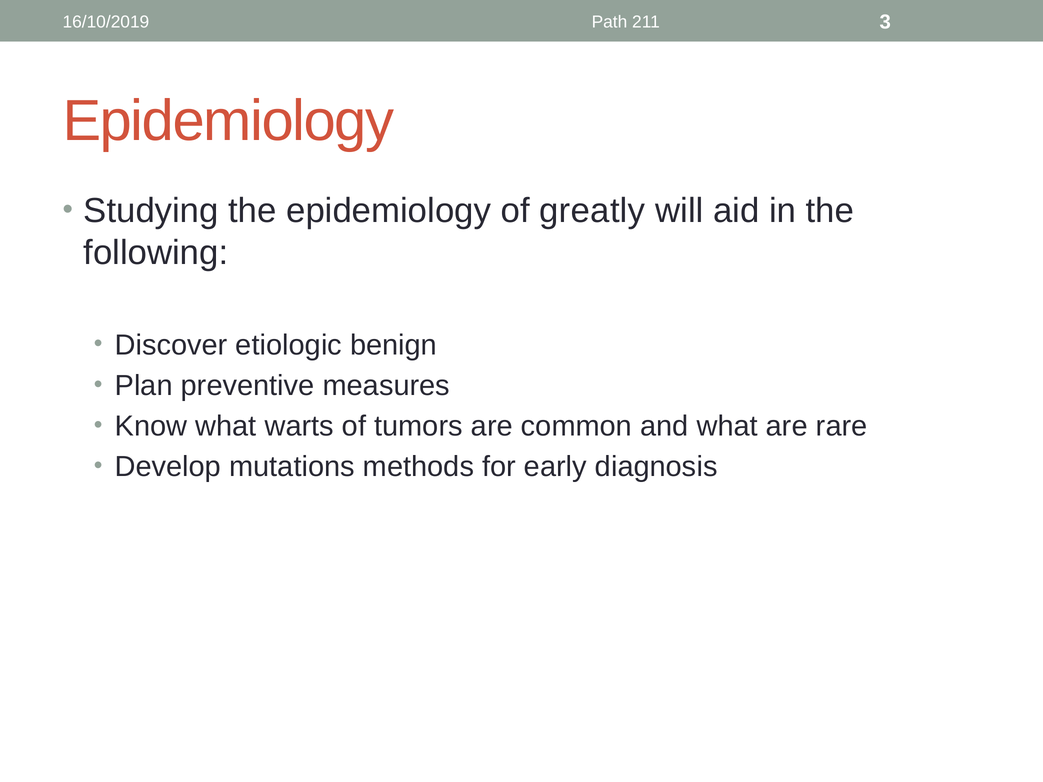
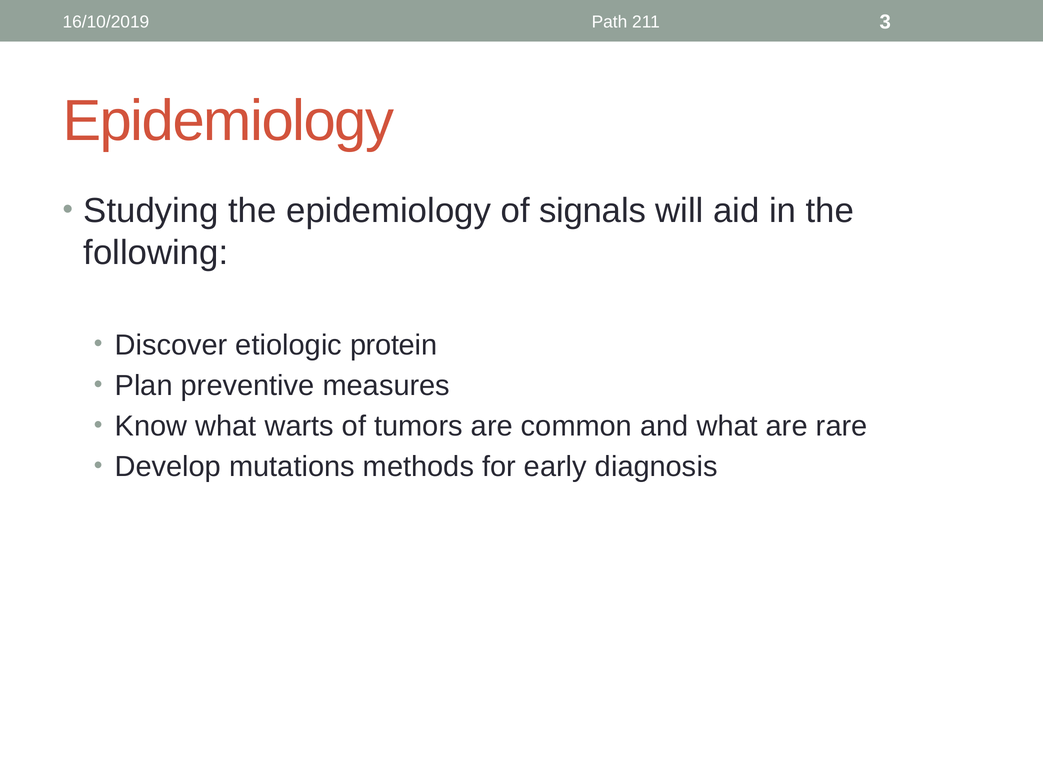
greatly: greatly -> signals
benign: benign -> protein
